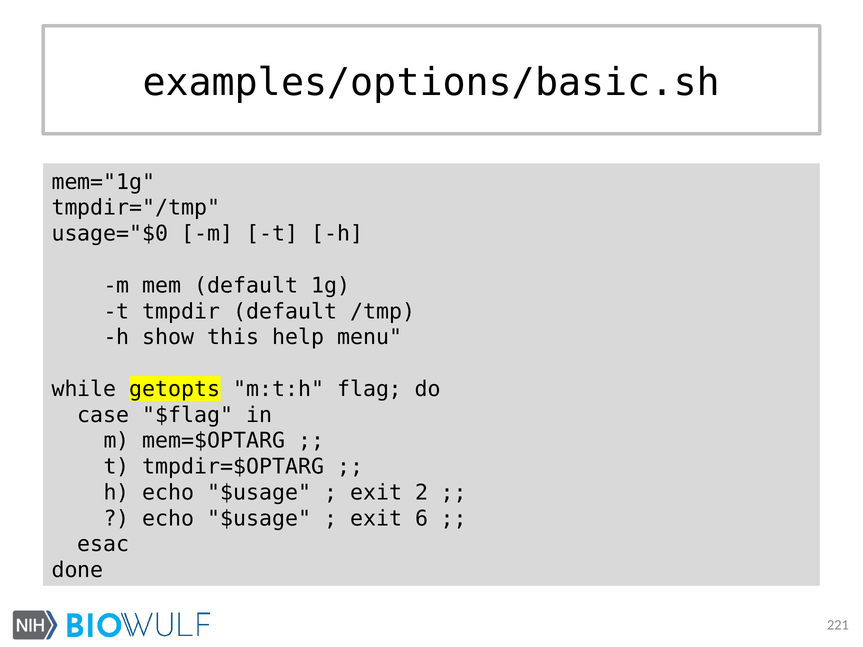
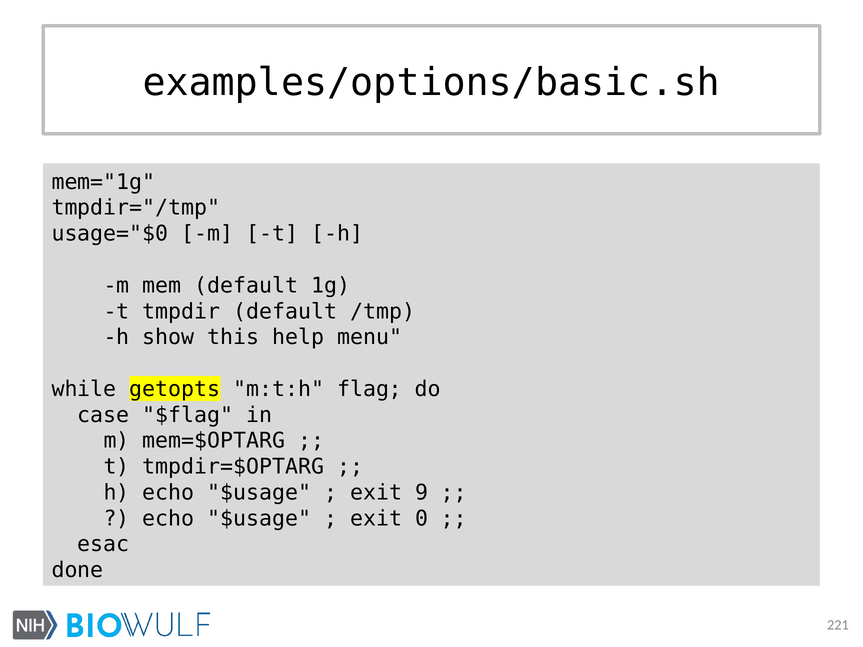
2: 2 -> 9
6: 6 -> 0
